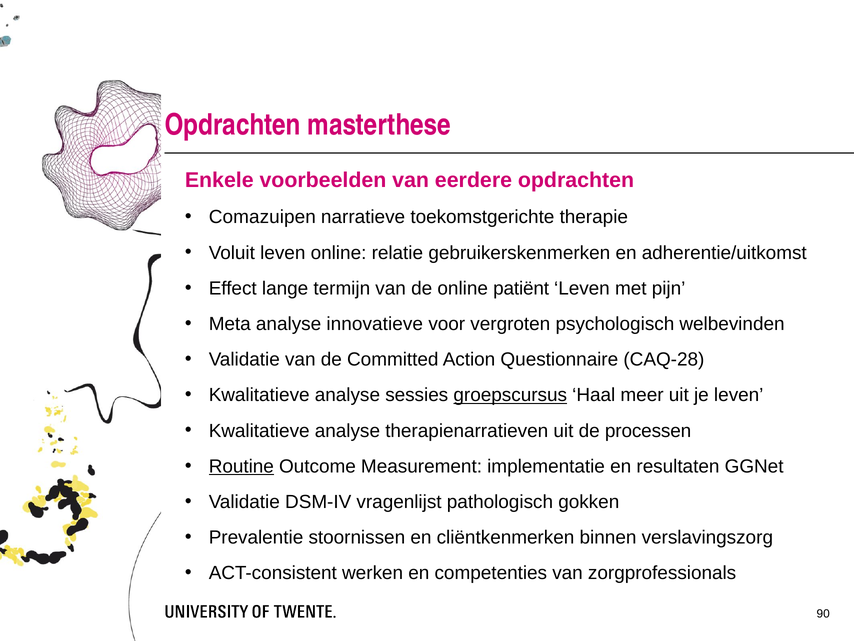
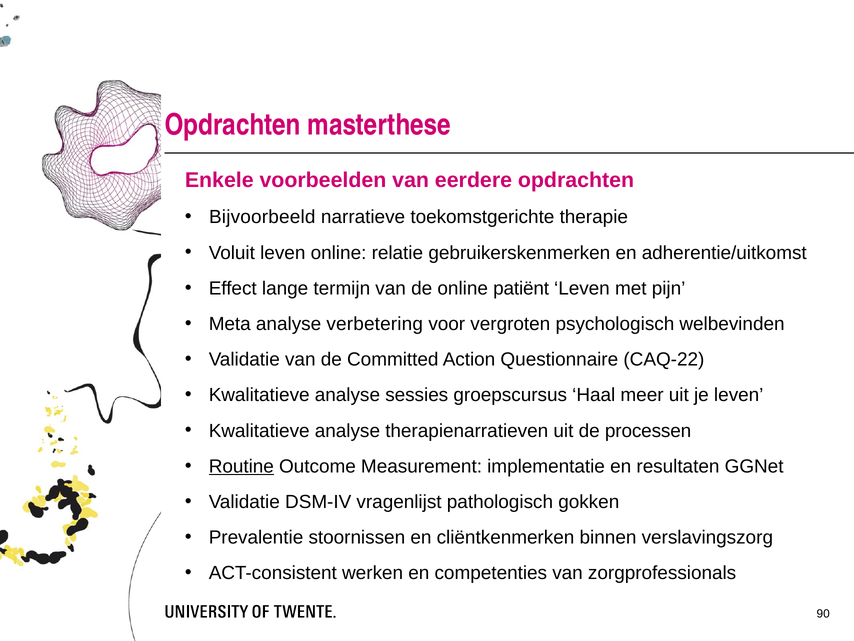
Comazuipen: Comazuipen -> Bijvoorbeeld
innovatieve: innovatieve -> verbetering
CAQ-28: CAQ-28 -> CAQ-22
groepscursus underline: present -> none
